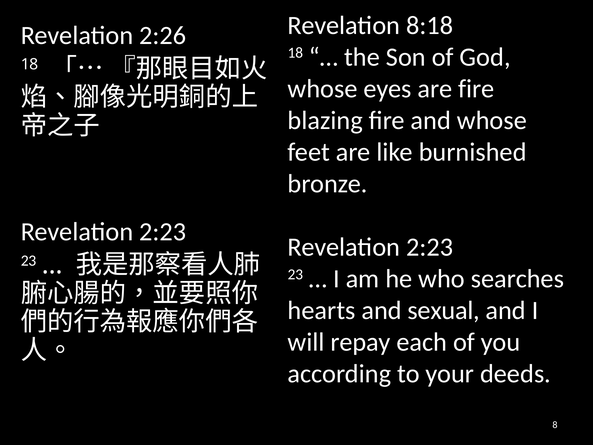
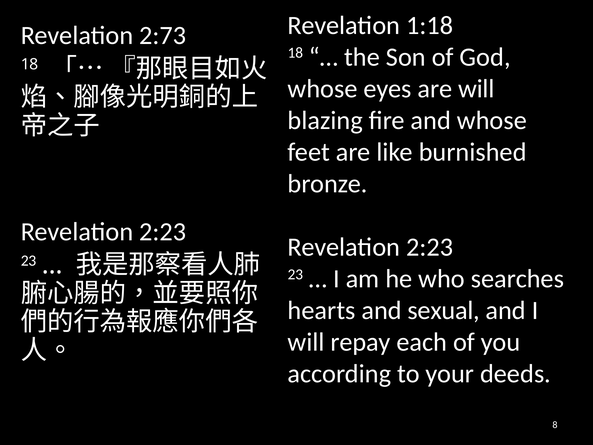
8:18: 8:18 -> 1:18
2:26: 2:26 -> 2:73
are fire: fire -> will
